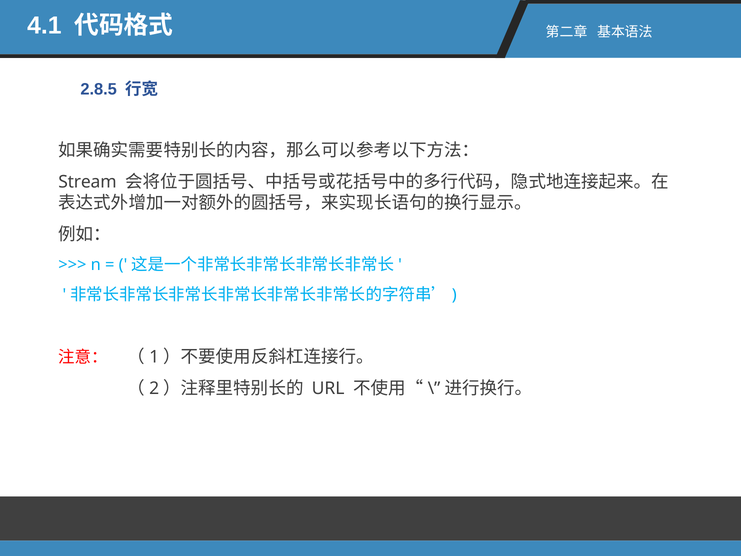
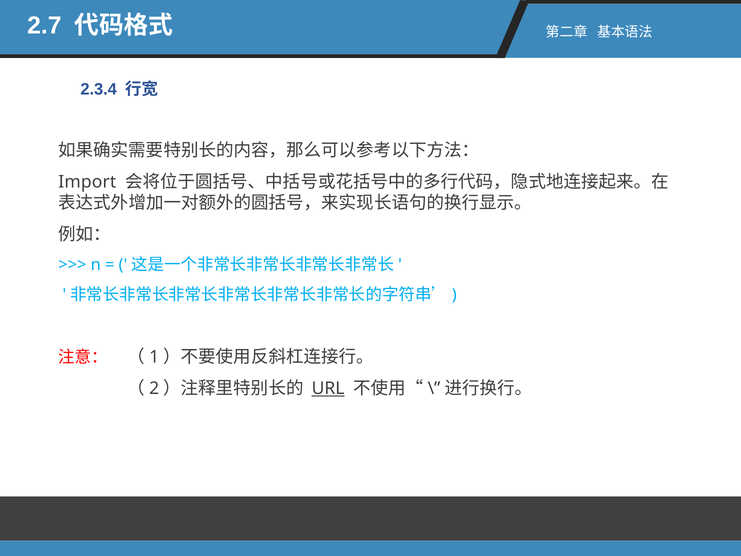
4.1: 4.1 -> 2.7
2.8.5: 2.8.5 -> 2.3.4
Stream: Stream -> Import
URL underline: none -> present
